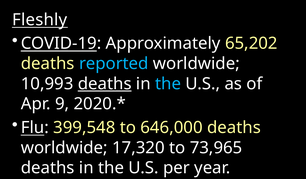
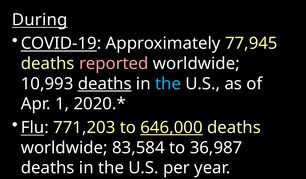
Fleshly: Fleshly -> During
65,202: 65,202 -> 77,945
reported colour: light blue -> pink
9: 9 -> 1
399,548: 399,548 -> 771,203
646,000 underline: none -> present
17,320: 17,320 -> 83,584
73,965: 73,965 -> 36,987
